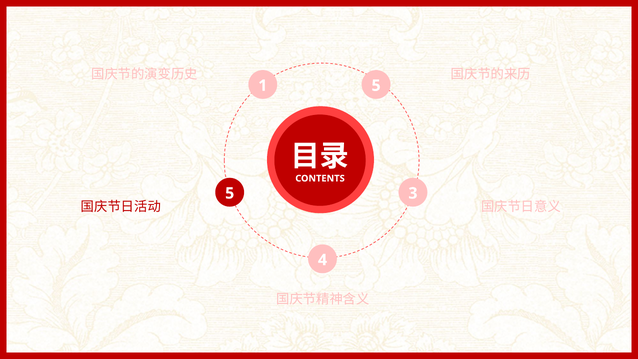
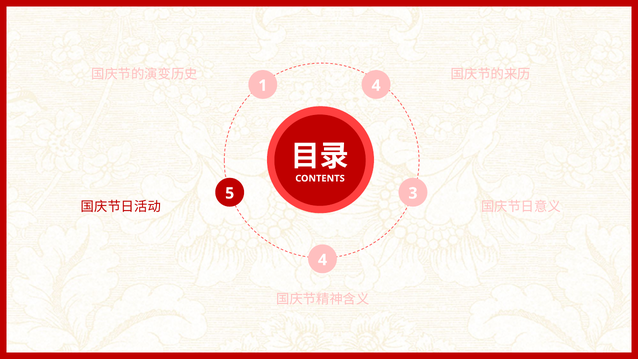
1 5: 5 -> 4
